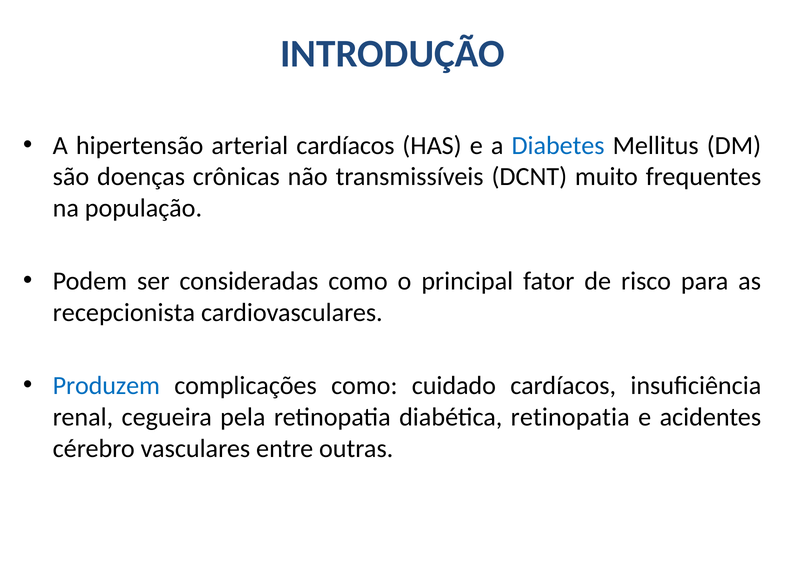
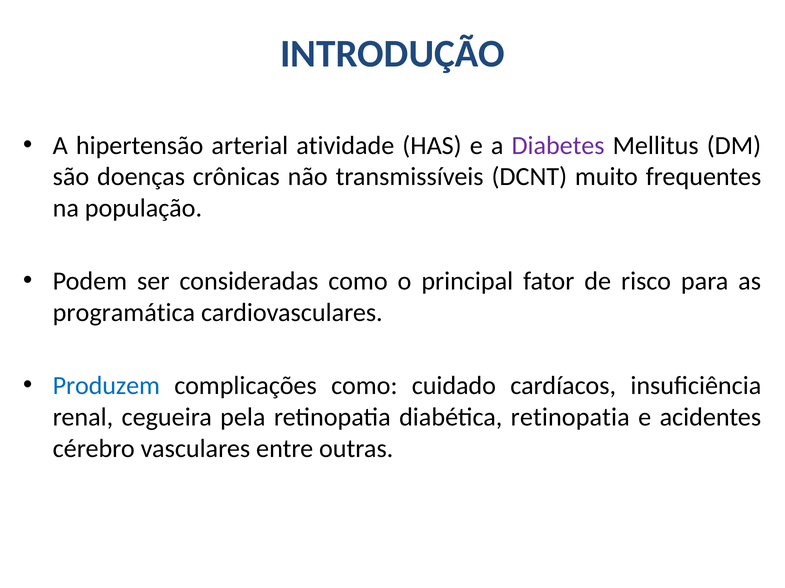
arterial cardíacos: cardíacos -> atividade
Diabetes colour: blue -> purple
recepcionista: recepcionista -> programática
